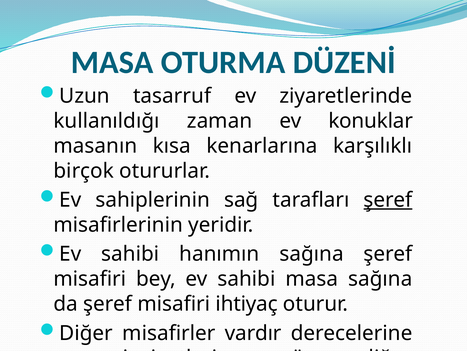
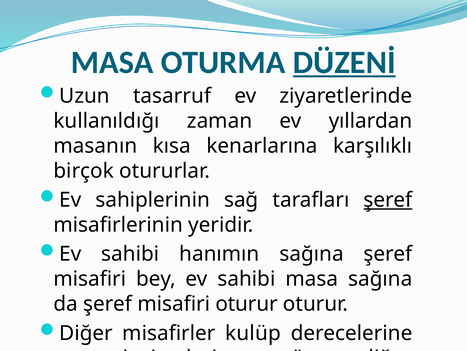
DÜZENİ underline: none -> present
konuklar: konuklar -> yıllardan
misafiri ihtiyaç: ihtiyaç -> oturur
vardır: vardır -> kulüp
